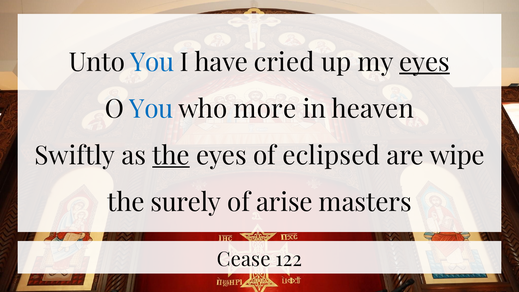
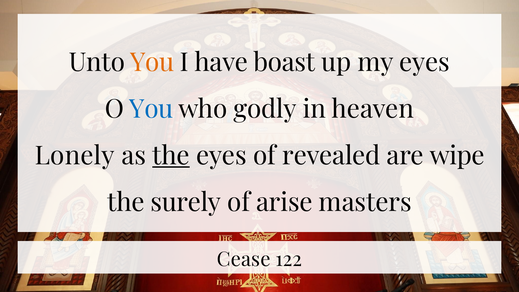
You at (152, 62) colour: blue -> orange
cried: cried -> boast
eyes at (425, 62) underline: present -> none
more: more -> godly
Swiftly: Swiftly -> Lonely
eclipsed: eclipsed -> revealed
